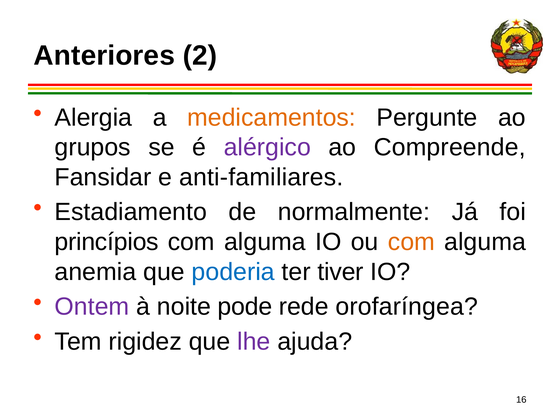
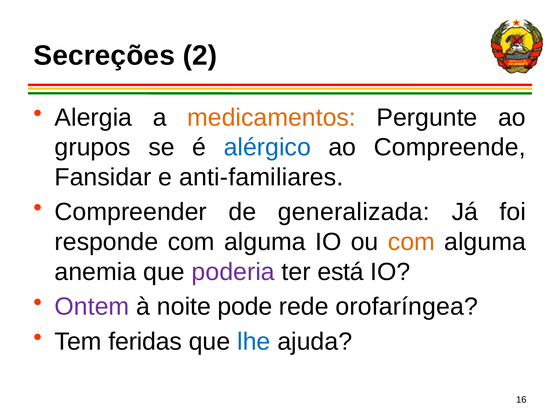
Anteriores: Anteriores -> Secreções
alérgico colour: purple -> blue
Estadiamento: Estadiamento -> Compreender
normalmente: normalmente -> generalizada
princípios: princípios -> responde
poderia colour: blue -> purple
tiver: tiver -> está
rigidez: rigidez -> feridas
lhe colour: purple -> blue
